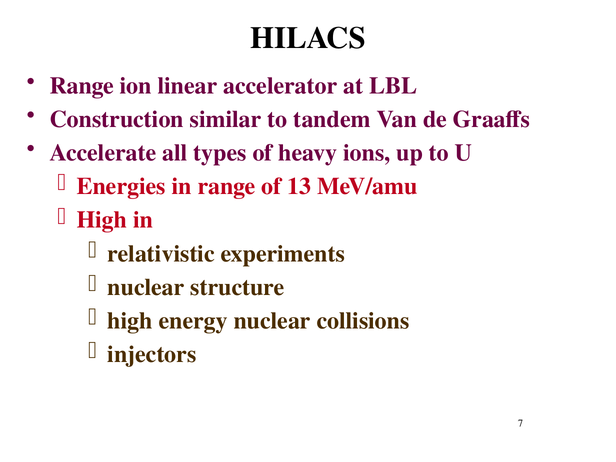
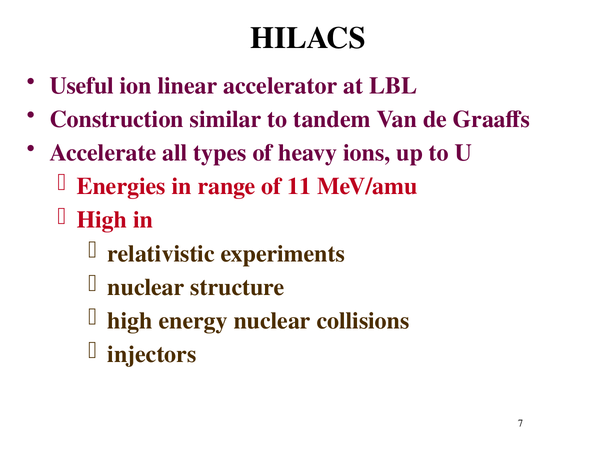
Range at (82, 86): Range -> Useful
13: 13 -> 11
